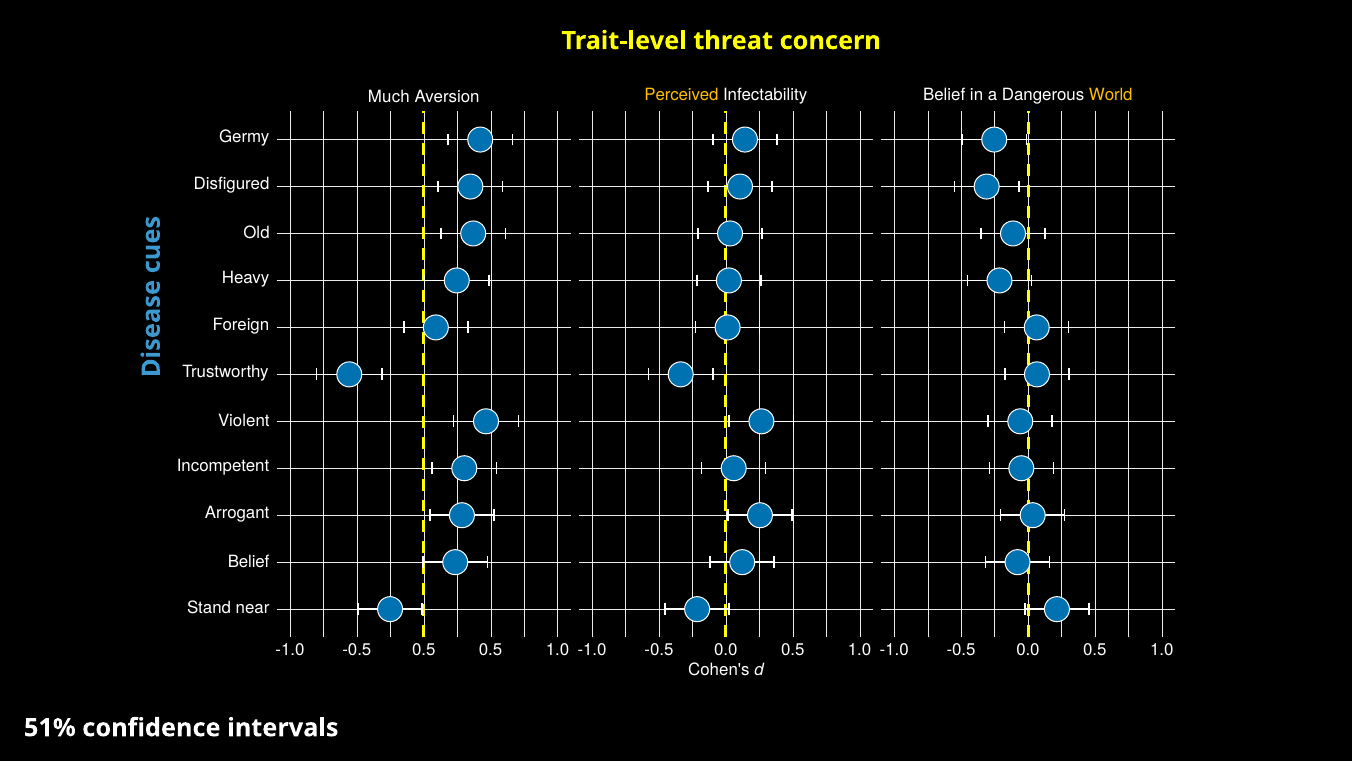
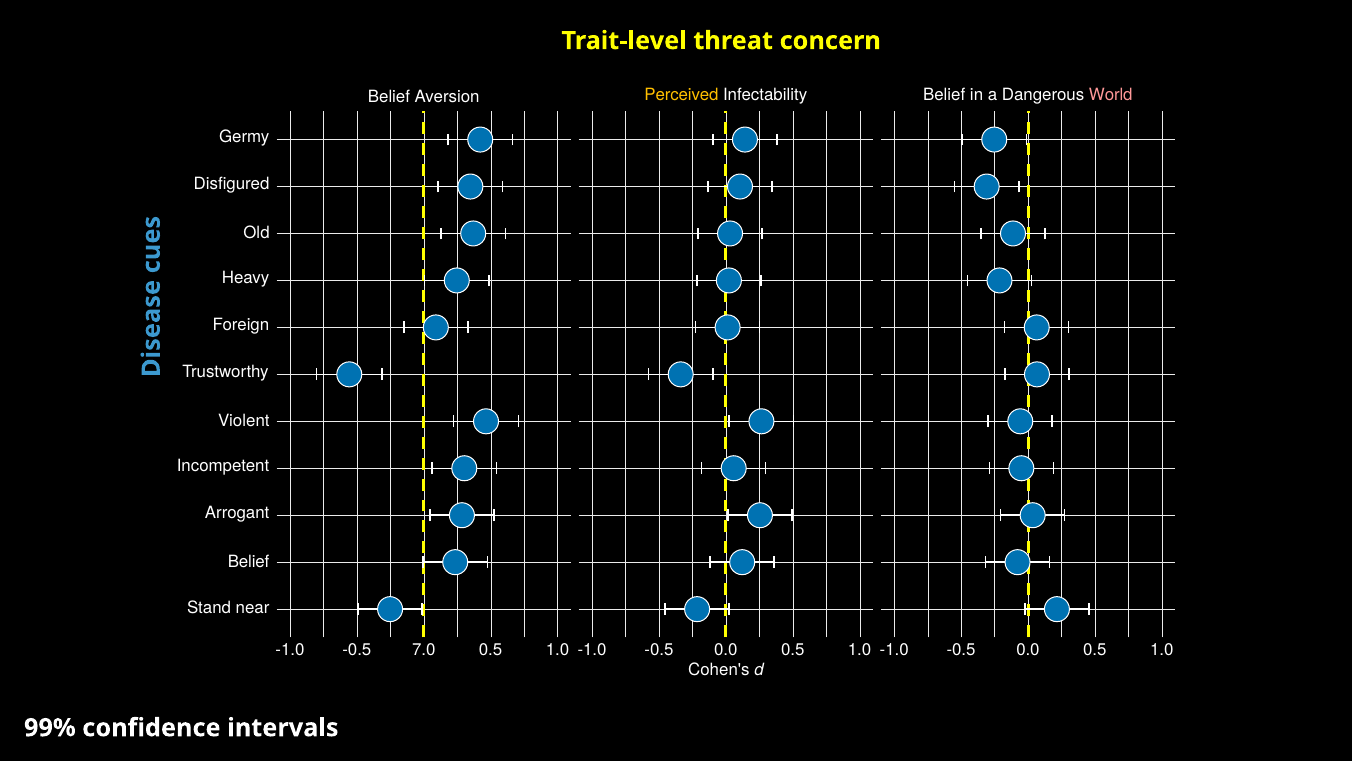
Much at (389, 97): Much -> Belief
World colour: yellow -> pink
-0.5 0.5: 0.5 -> 7.0
51%: 51% -> 99%
